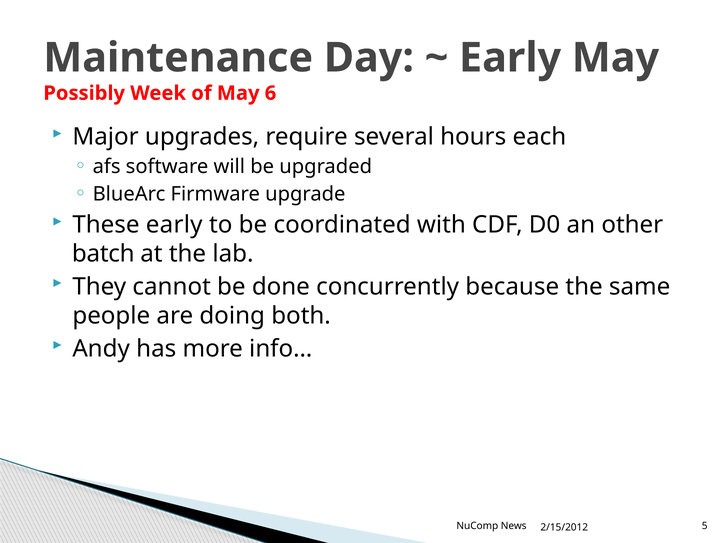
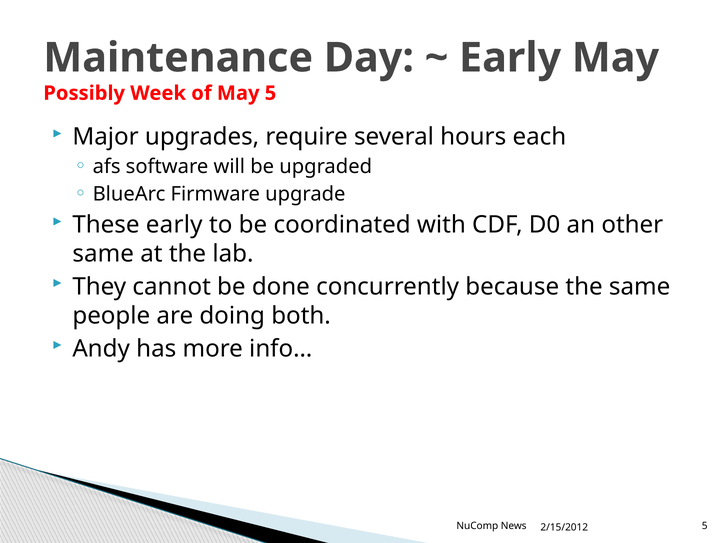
May 6: 6 -> 5
batch at (103, 254): batch -> same
